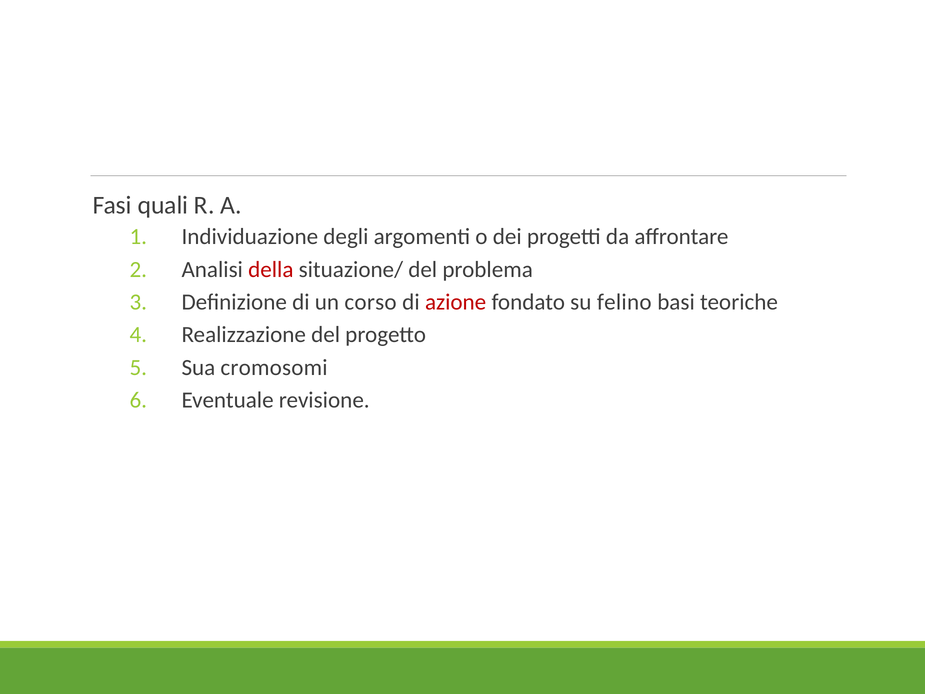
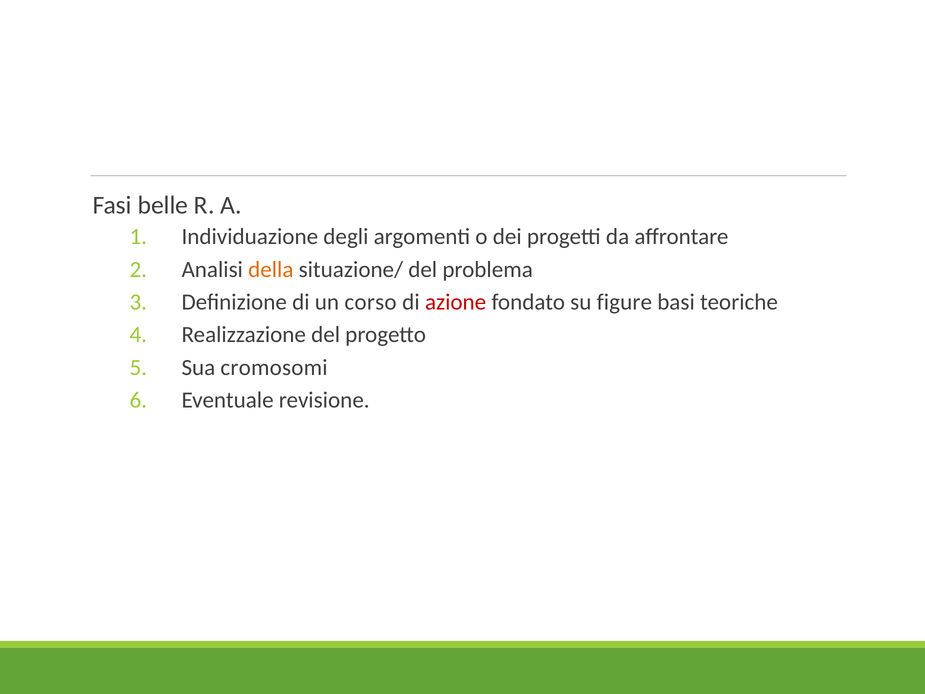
quali: quali -> belle
della colour: red -> orange
felino: felino -> figure
